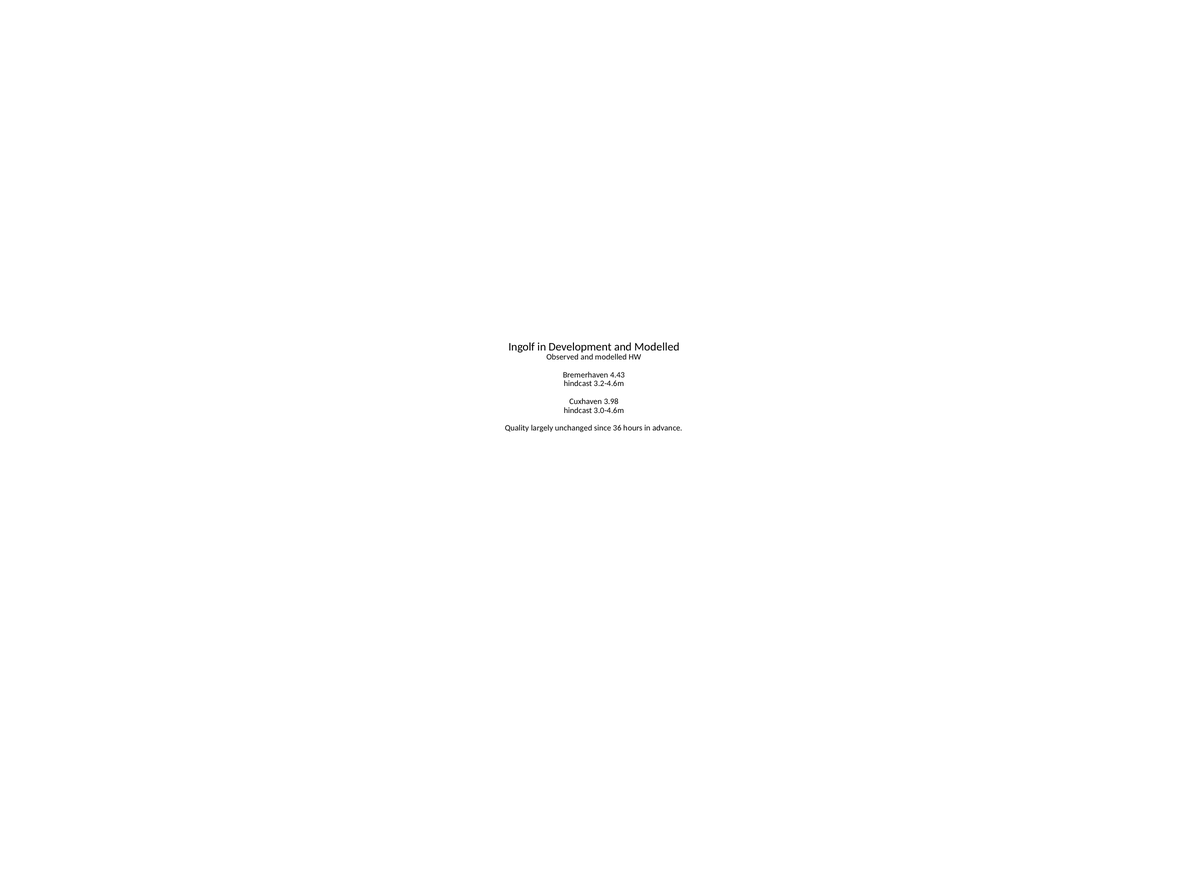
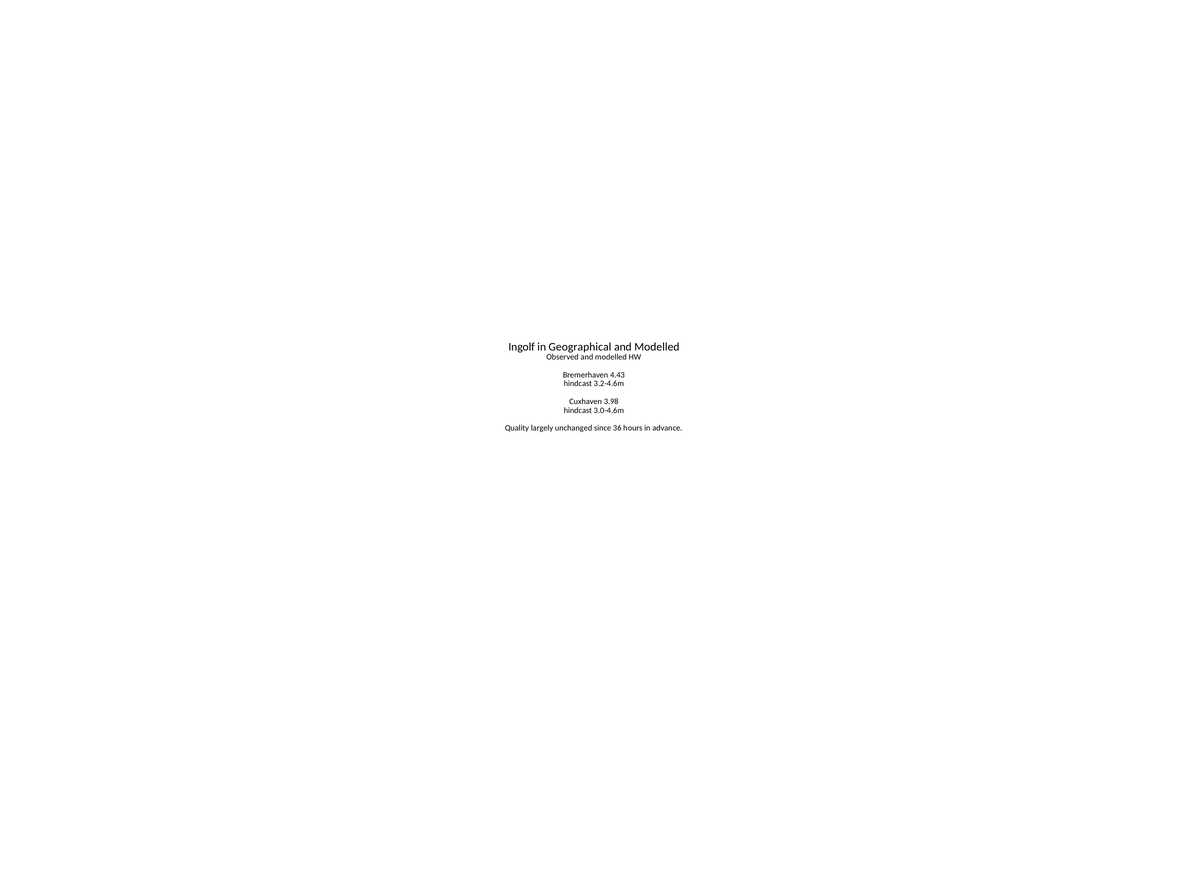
Development: Development -> Geographical
